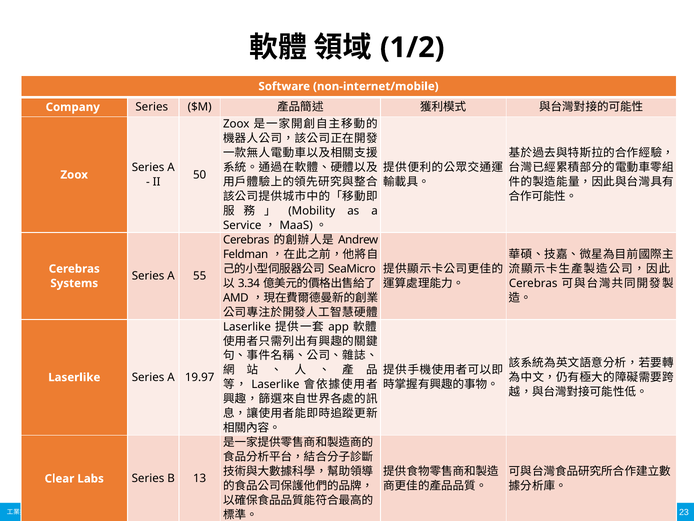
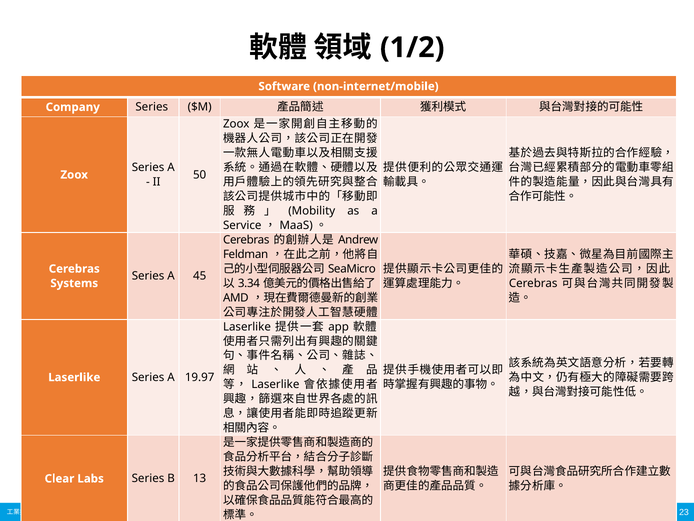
55: 55 -> 45
